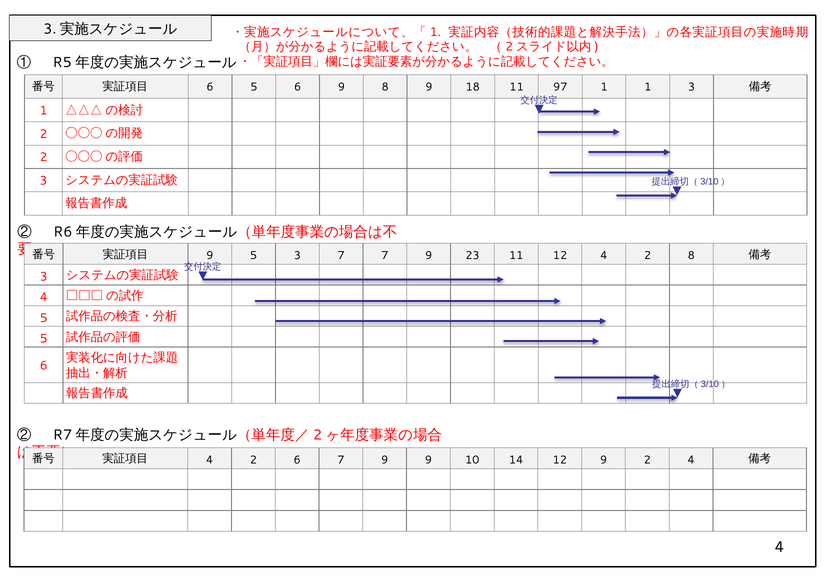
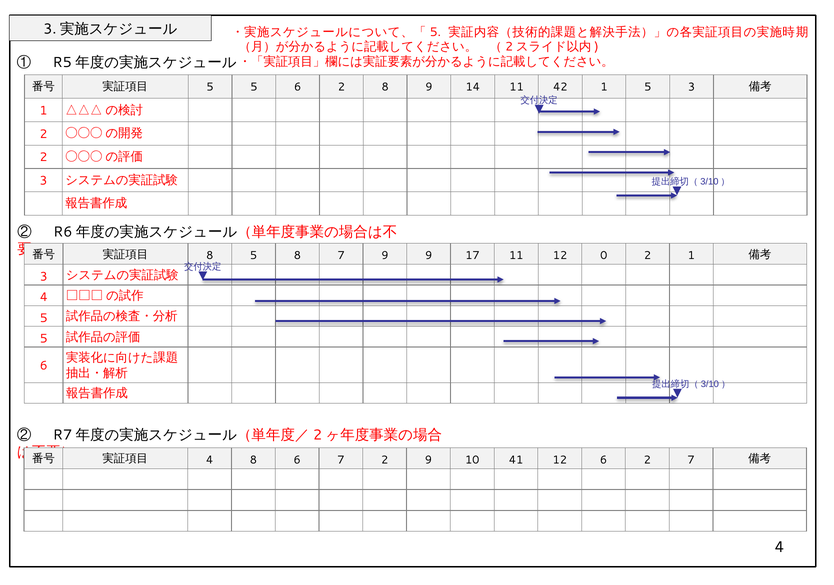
1 at (435, 32): 1 -> 5
6 at (210, 87): 6 -> 5
5 6 9: 9 -> 2
18: 18 -> 14
97: 97 -> 42
1 1: 1 -> 5
9 at (210, 256): 9 -> 8
5 3: 3 -> 8
7 7: 7 -> 9
23: 23 -> 17
12 4: 4 -> 0
2 8: 8 -> 1
2 at (253, 460): 2 -> 8
6 7 9: 9 -> 2
14: 14 -> 41
12 9: 9 -> 6
2 4: 4 -> 7
